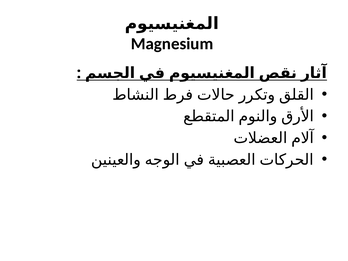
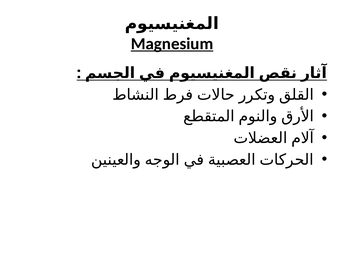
Magnesium underline: none -> present
